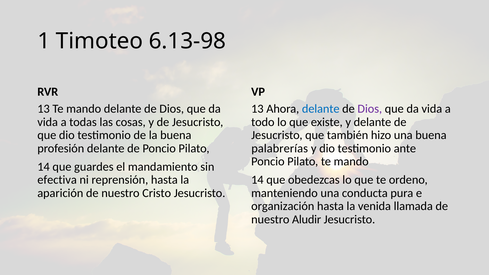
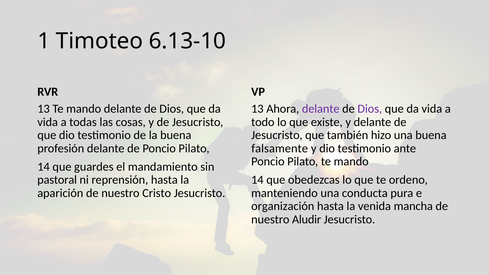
6.13-98: 6.13-98 -> 6.13-10
delante at (321, 109) colour: blue -> purple
palabrerías: palabrerías -> falsamente
efectiva: efectiva -> pastoral
llamada: llamada -> mancha
